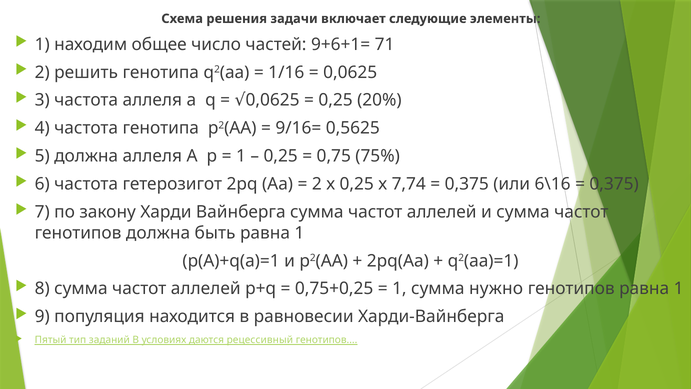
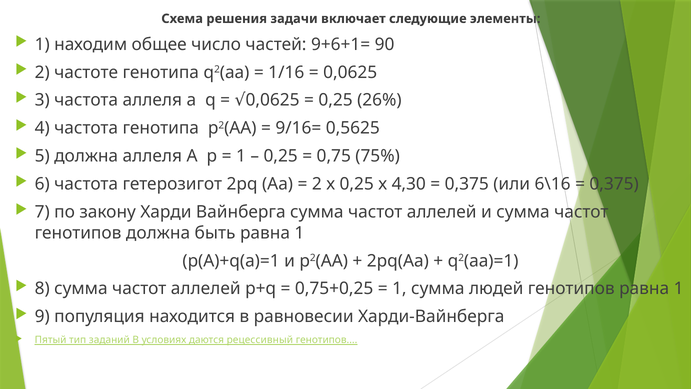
71: 71 -> 90
решить: решить -> частоте
20%: 20% -> 26%
7,74: 7,74 -> 4,30
нужно: нужно -> людей
